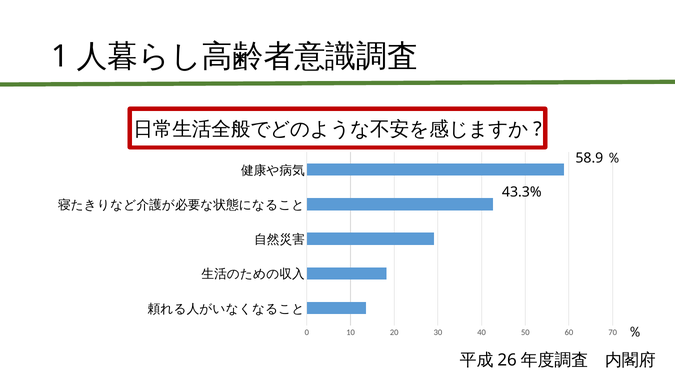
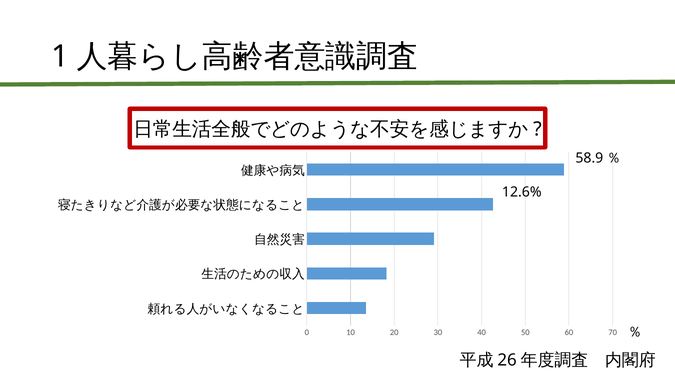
43.3%: 43.3% -> 12.6%
